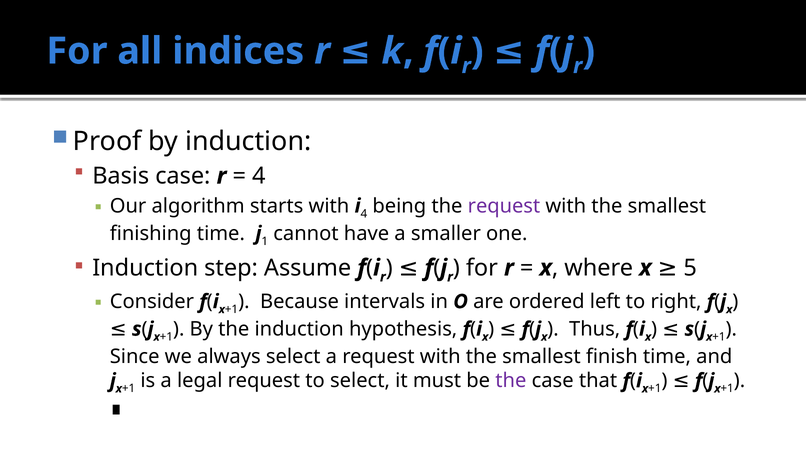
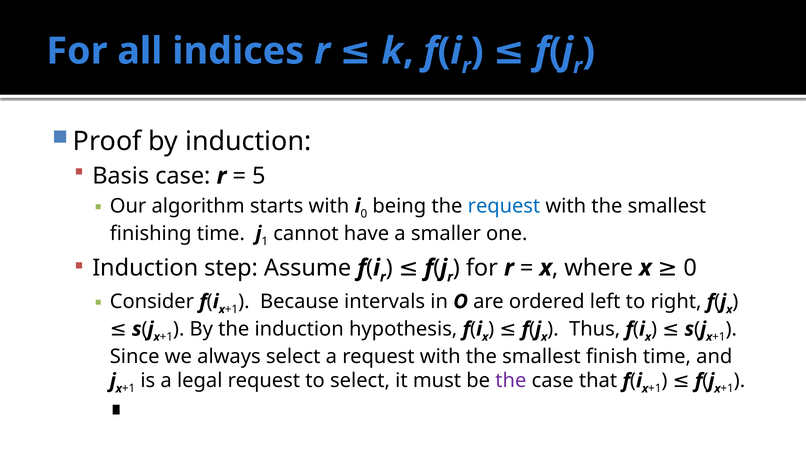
4 at (259, 176): 4 -> 5
4 at (364, 214): 4 -> 0
request at (504, 206) colour: purple -> blue
x 5: 5 -> 0
